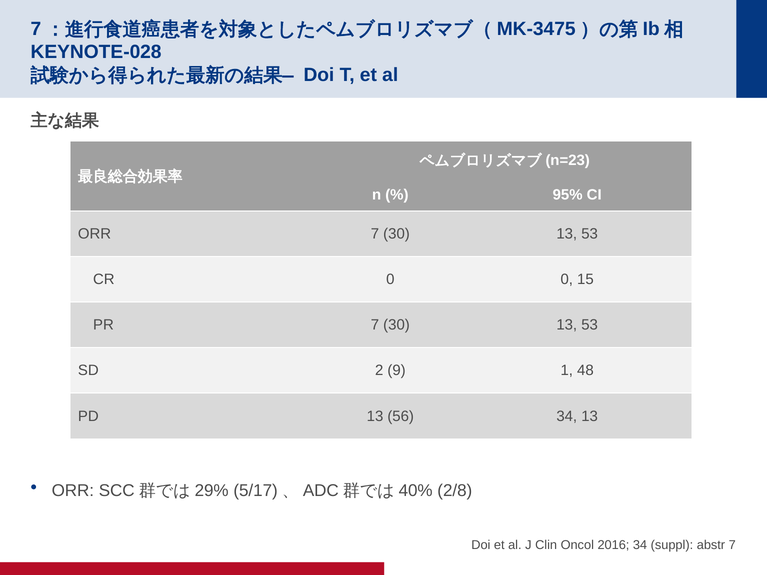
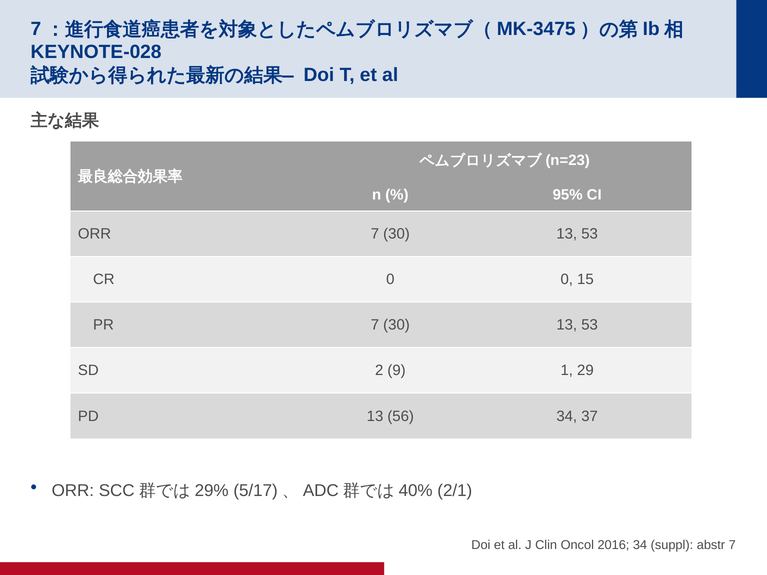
48: 48 -> 29
34 13: 13 -> 37
2/8: 2/8 -> 2/1
